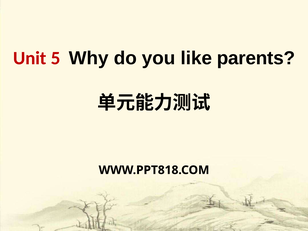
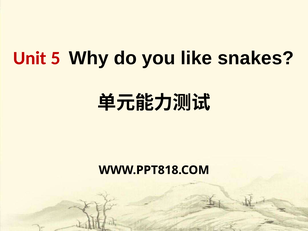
parents: parents -> snakes
